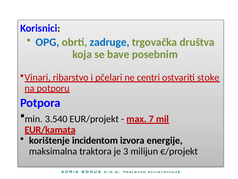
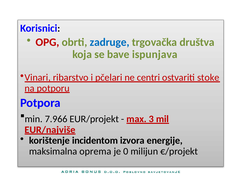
OPG colour: blue -> red
posebnim: posebnim -> ispunjava
3.540: 3.540 -> 7.966
7: 7 -> 3
EUR/kamata: EUR/kamata -> EUR/najviše
traktora: traktora -> oprema
3: 3 -> 0
